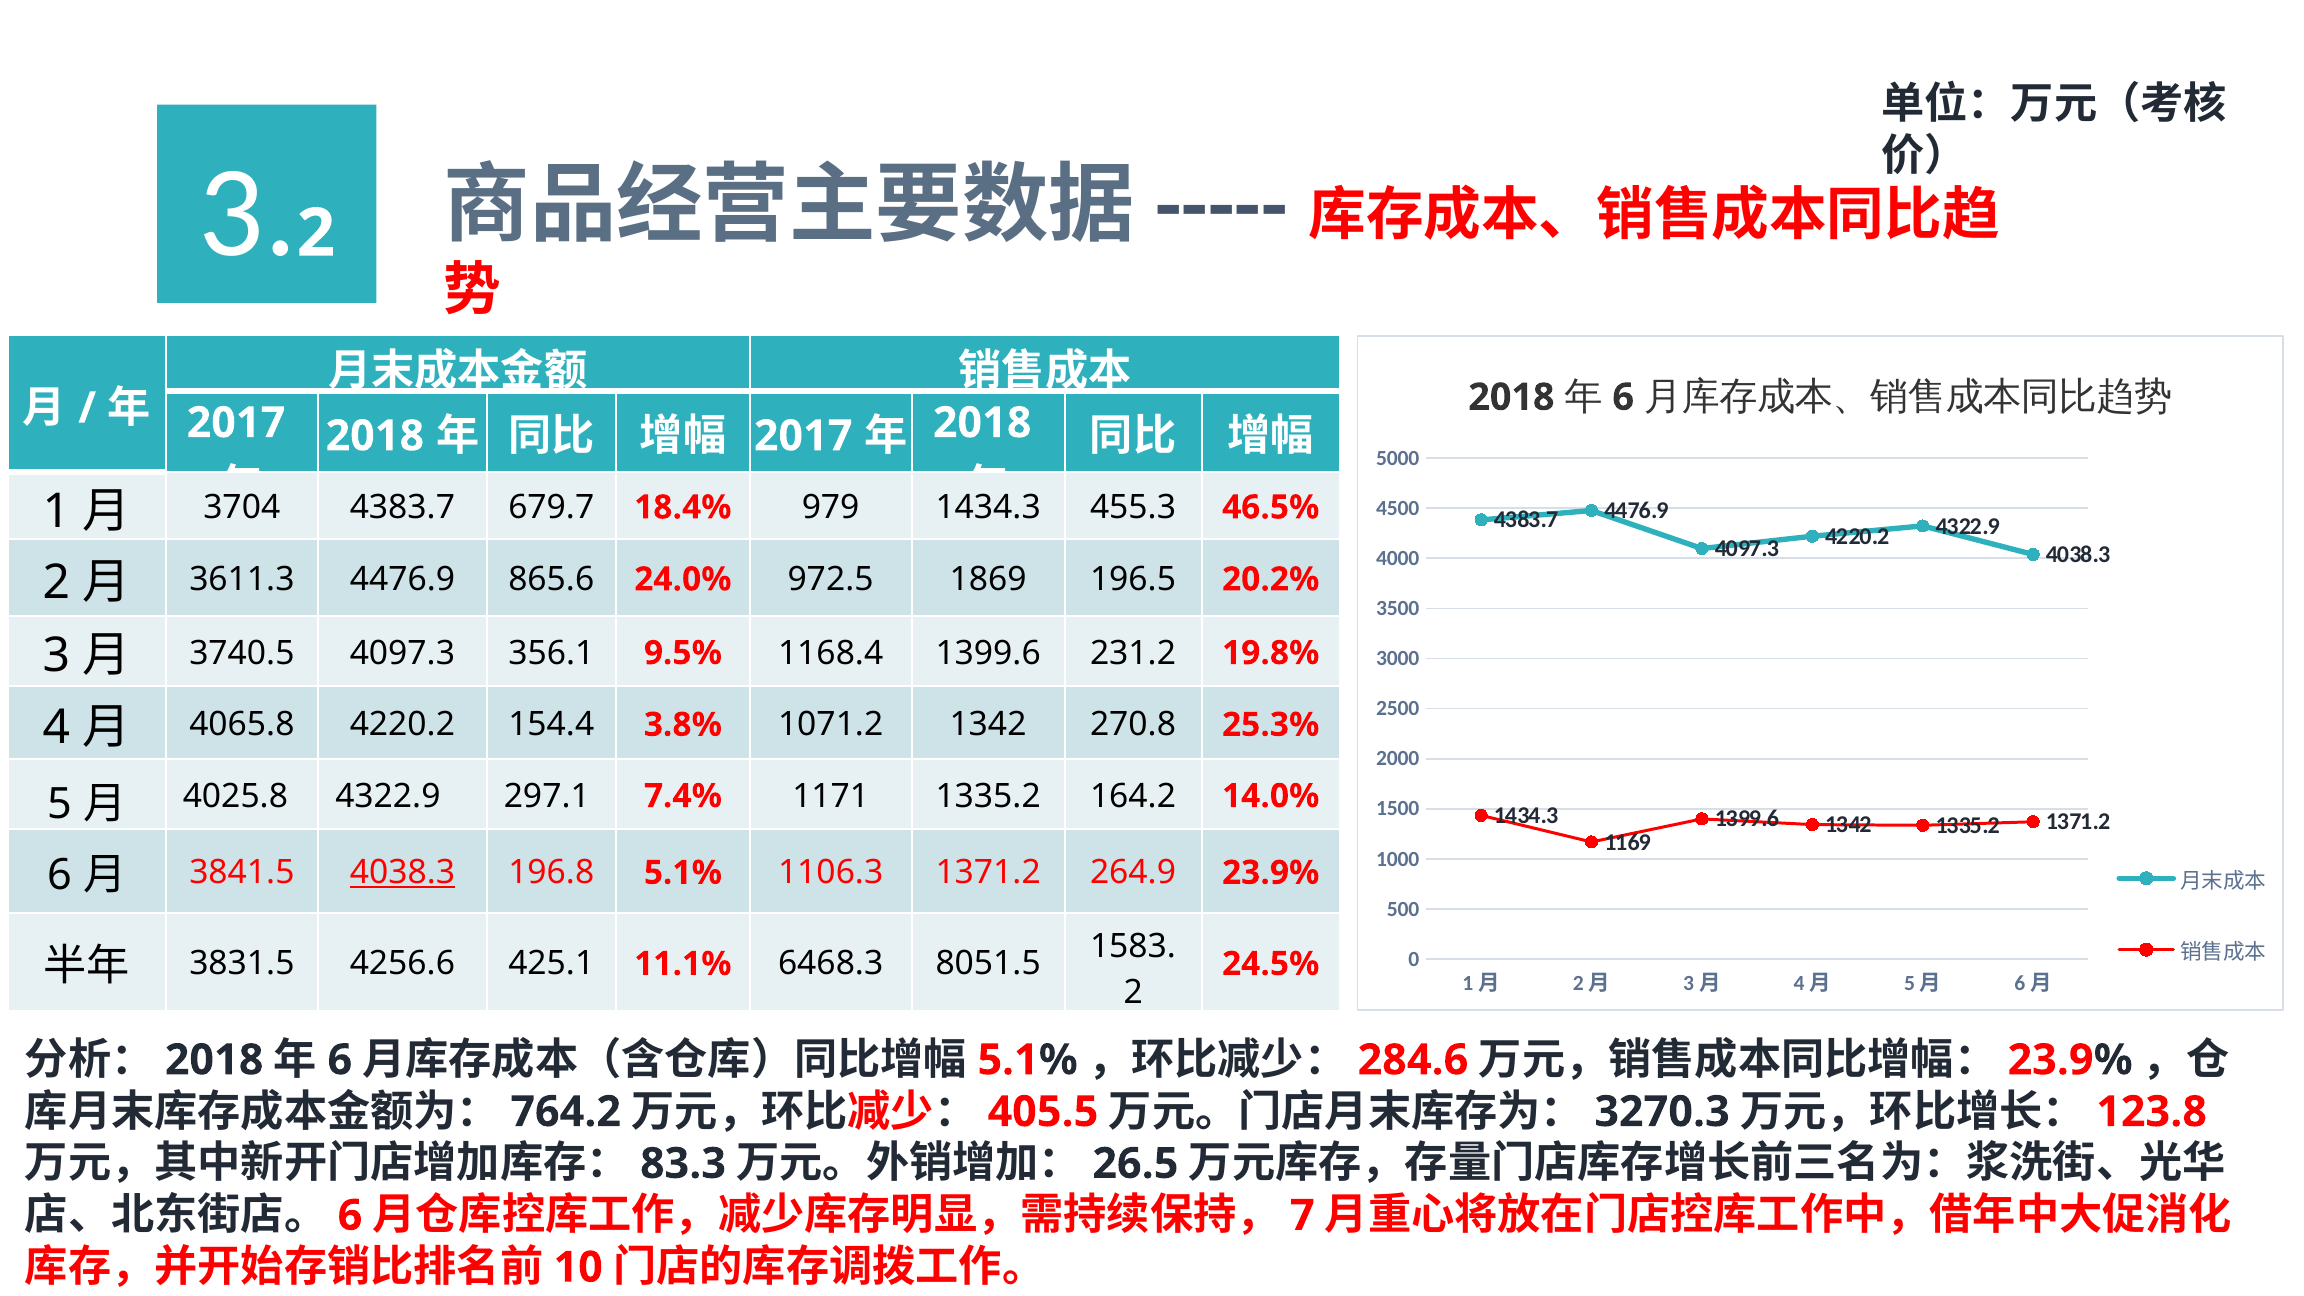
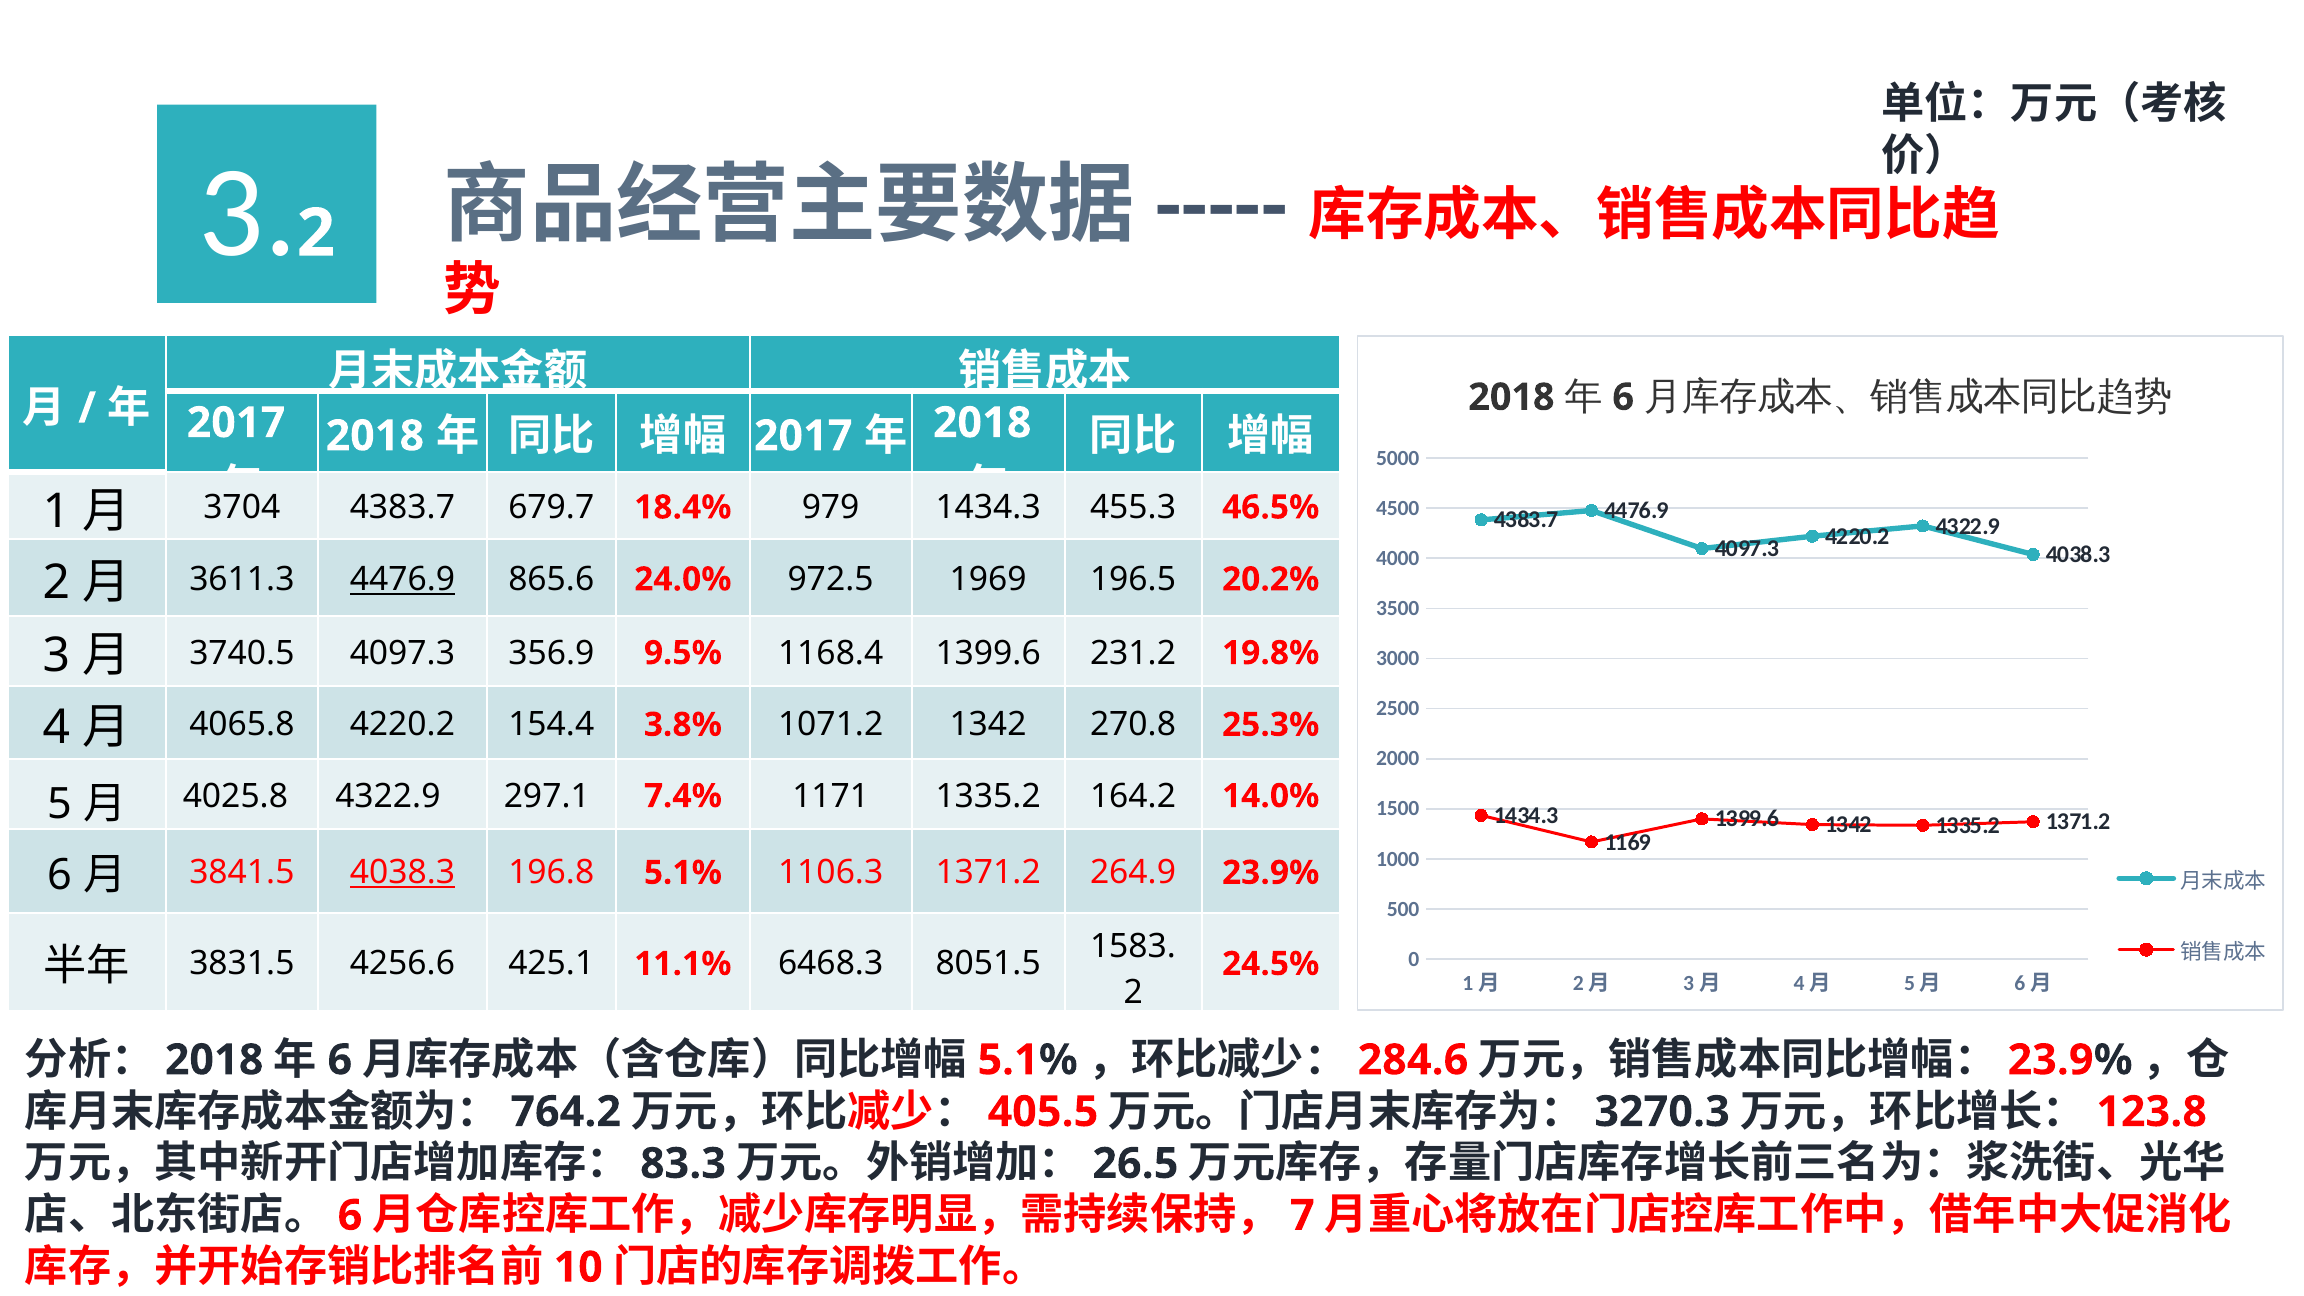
4476.9 at (402, 579) underline: none -> present
1869: 1869 -> 1969
356.1: 356.1 -> 356.9
